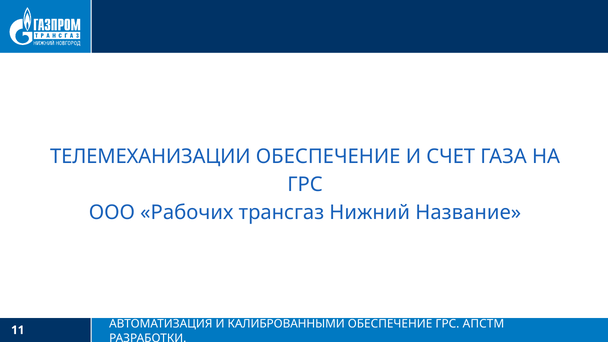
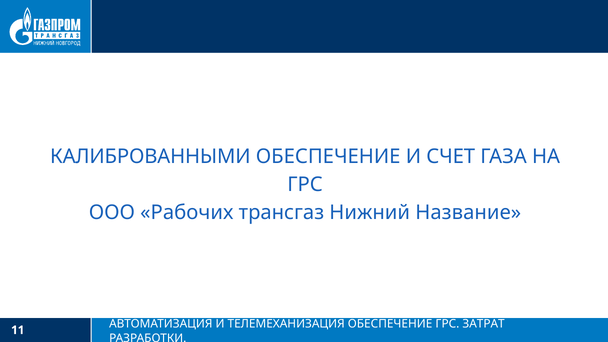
ТЕЛЕМЕХАНИЗАЦИИ: ТЕЛЕМЕХАНИЗАЦИИ -> КАЛИБРОВАННЫМИ
КАЛИБРОВАННЫМИ: КАЛИБРОВАННЫМИ -> ТЕЛЕМЕХАНИЗАЦИЯ
АПСТМ: АПСТМ -> ЗАТРАТ
